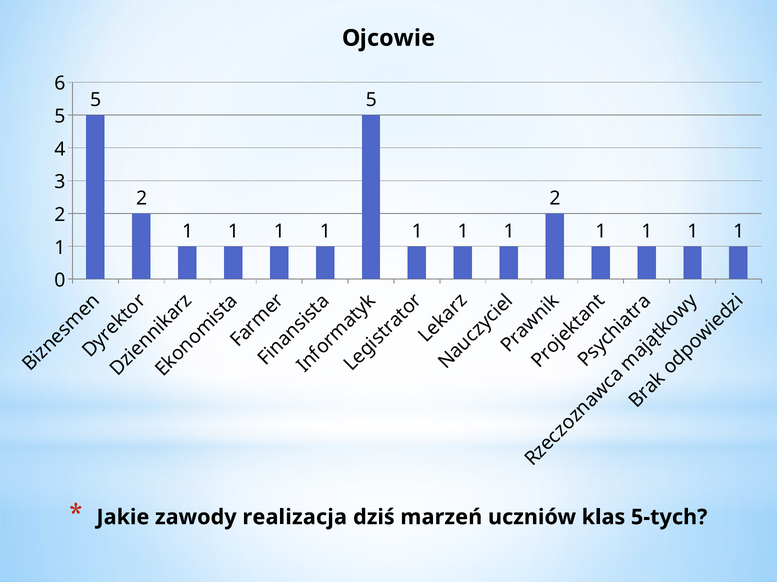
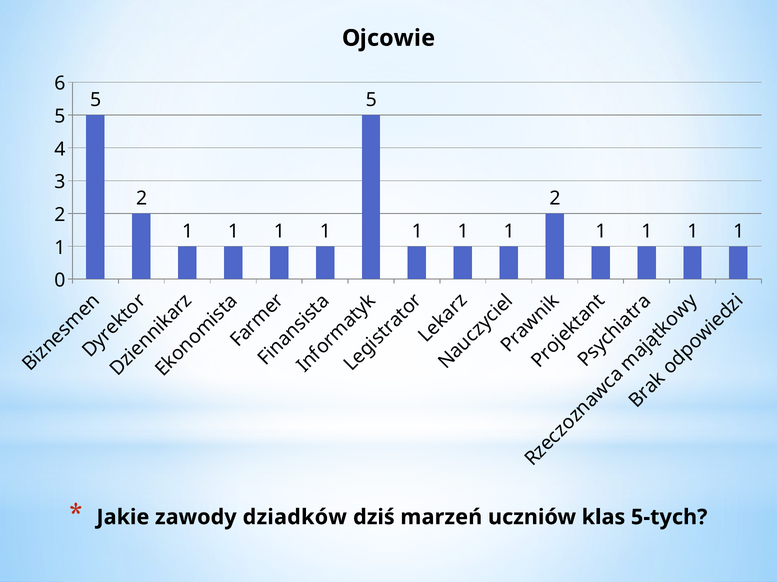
realizacja: realizacja -> dziadków
